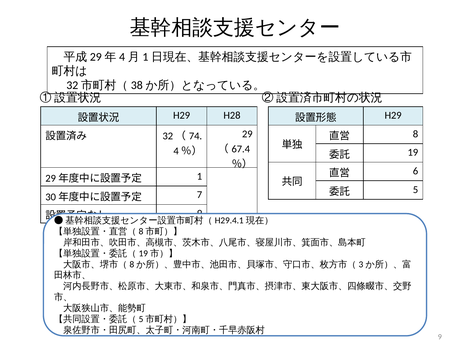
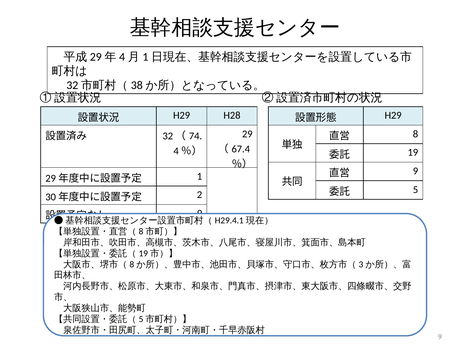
6 at (416, 171): 6 -> 9
7: 7 -> 2
